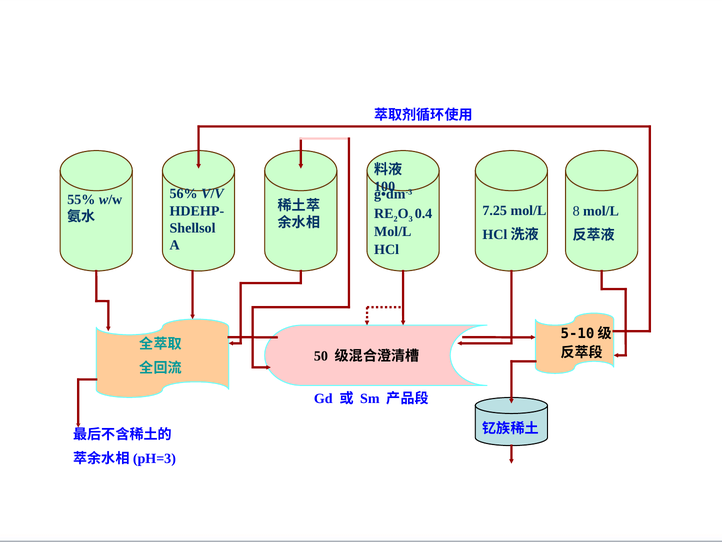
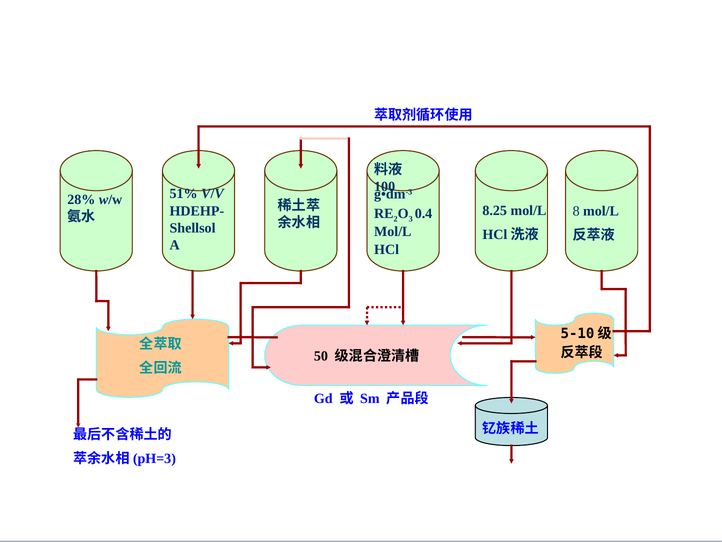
56%: 56% -> 51%
55%: 55% -> 28%
7.25: 7.25 -> 8.25
